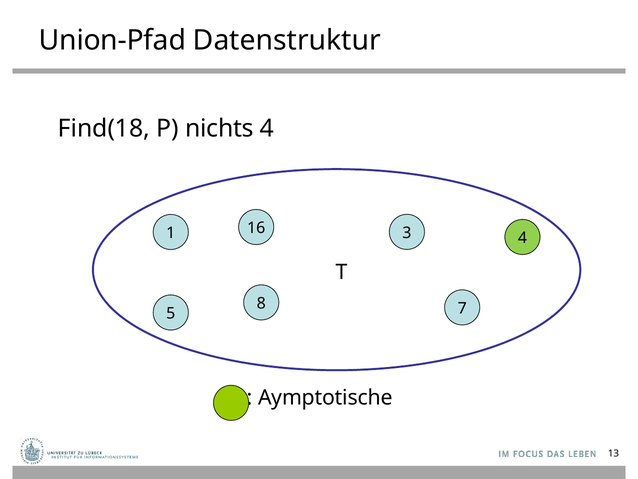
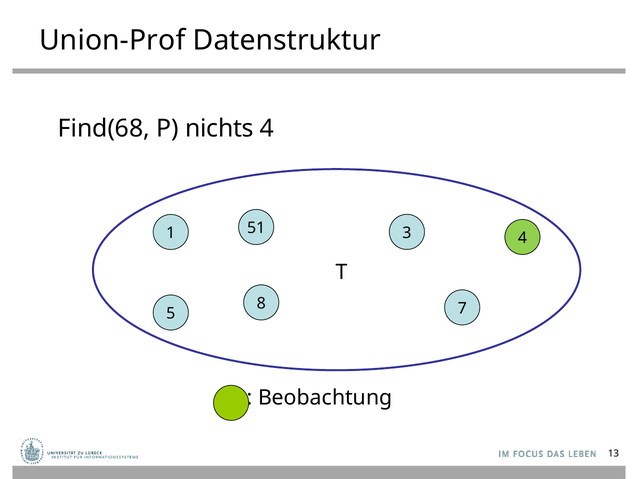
Union-Pfad: Union-Pfad -> Union-Prof
Find(18: Find(18 -> Find(68
16: 16 -> 51
Aymptotische: Aymptotische -> Beobachtung
